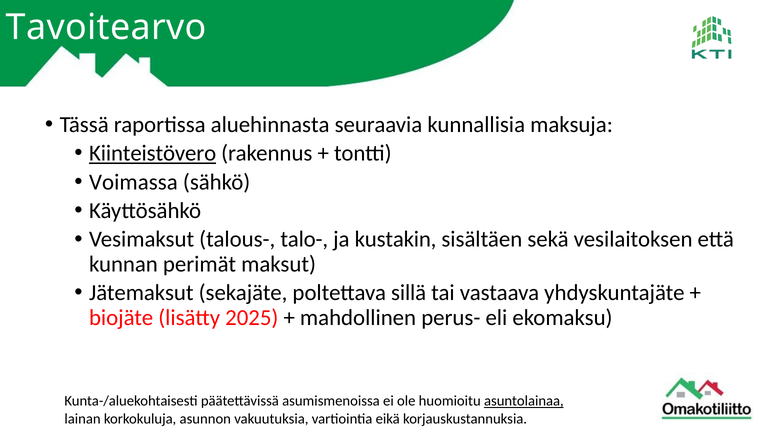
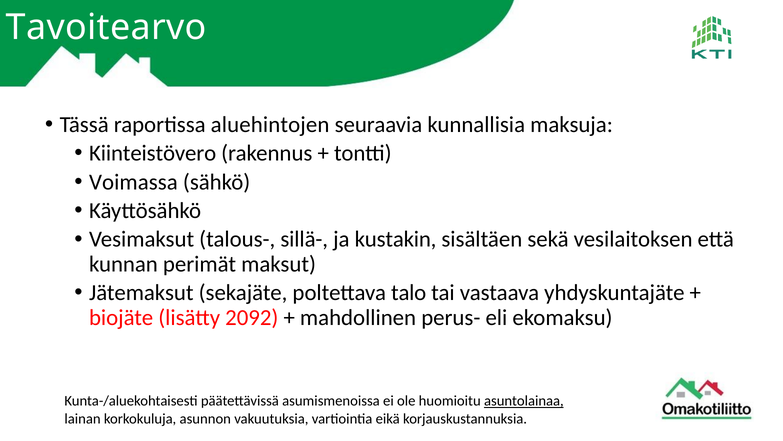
aluehinnasta: aluehinnasta -> aluehintojen
Kiinteistövero underline: present -> none
talo-: talo- -> sillä-
sillä: sillä -> talo
2025: 2025 -> 2092
